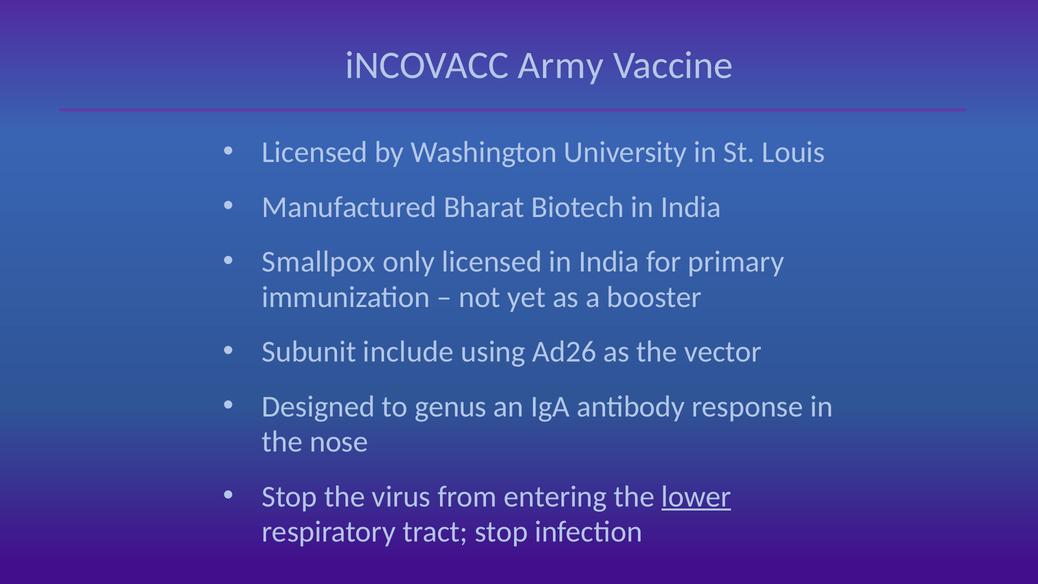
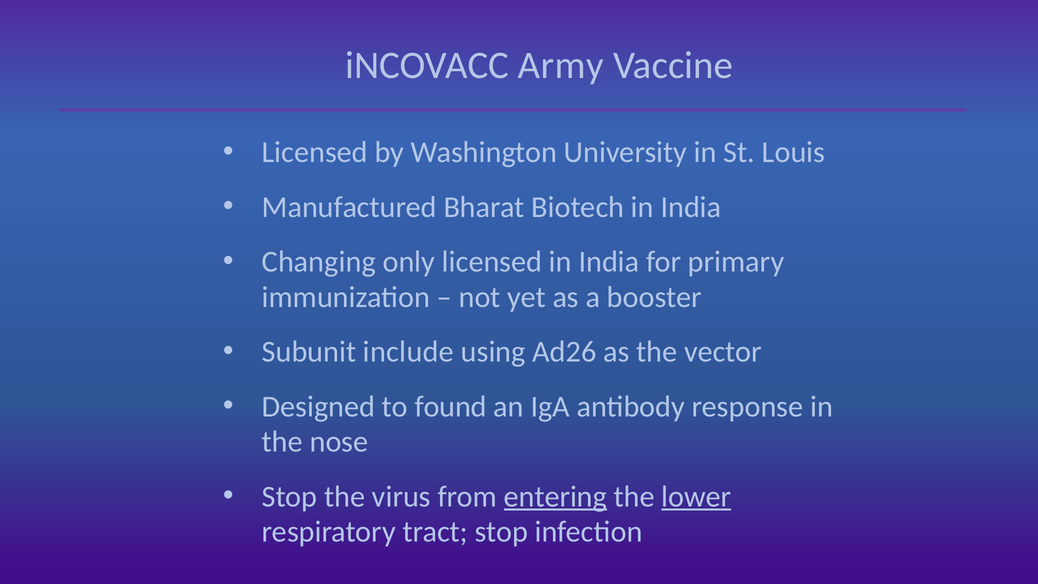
Smallpox: Smallpox -> Changing
genus: genus -> found
entering underline: none -> present
